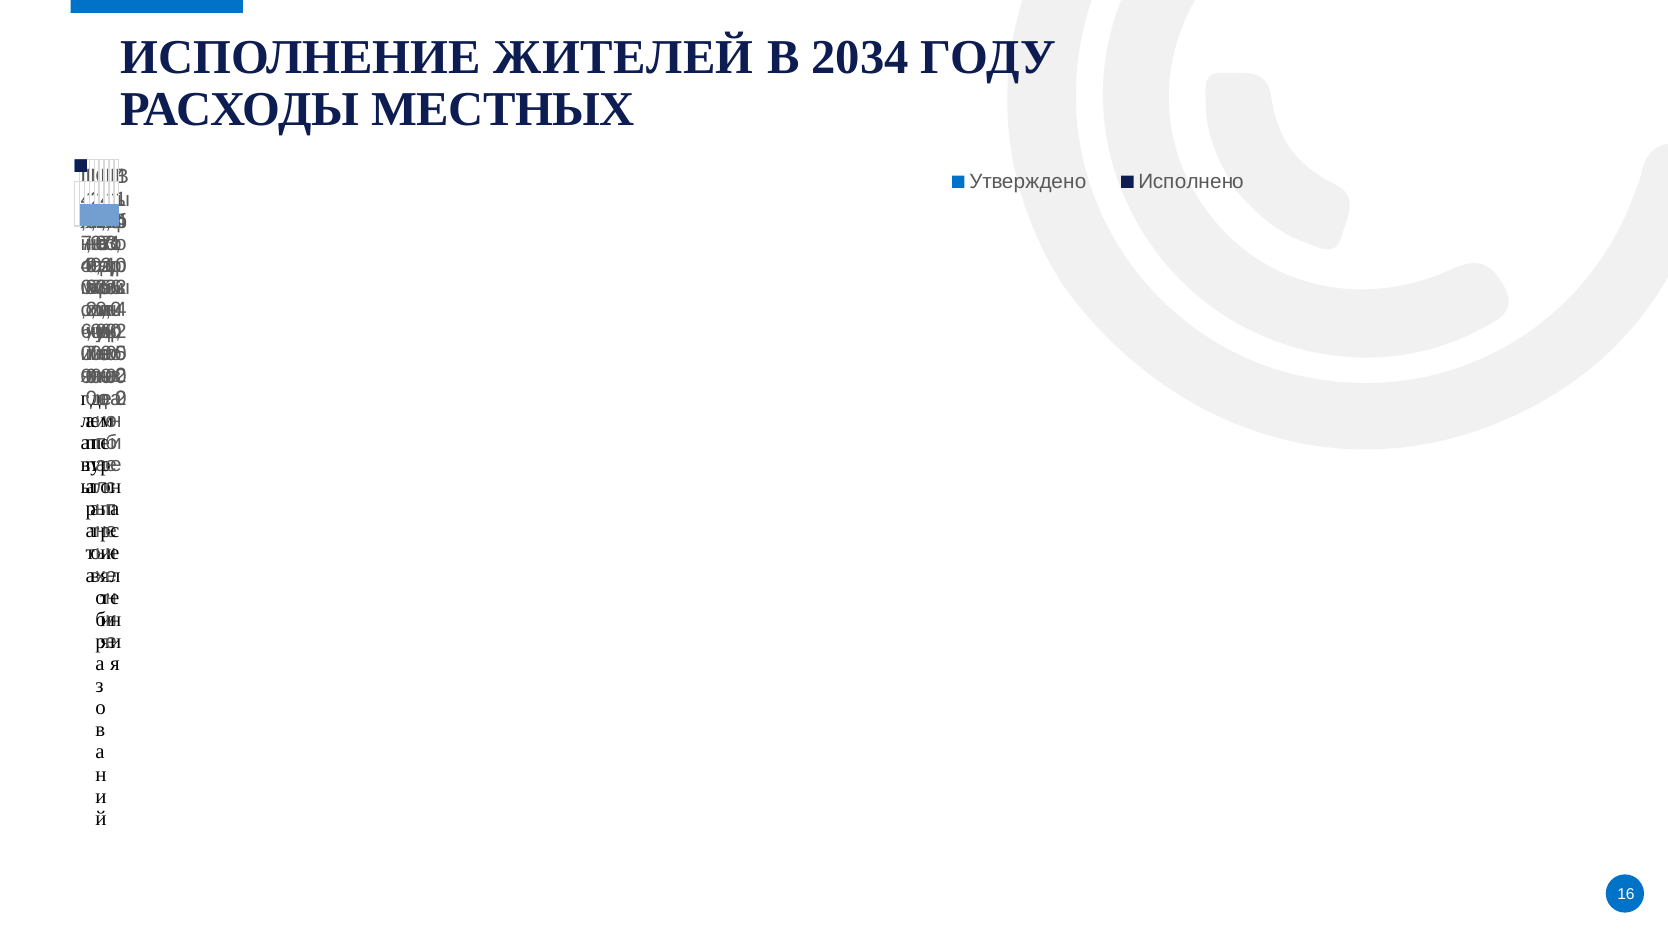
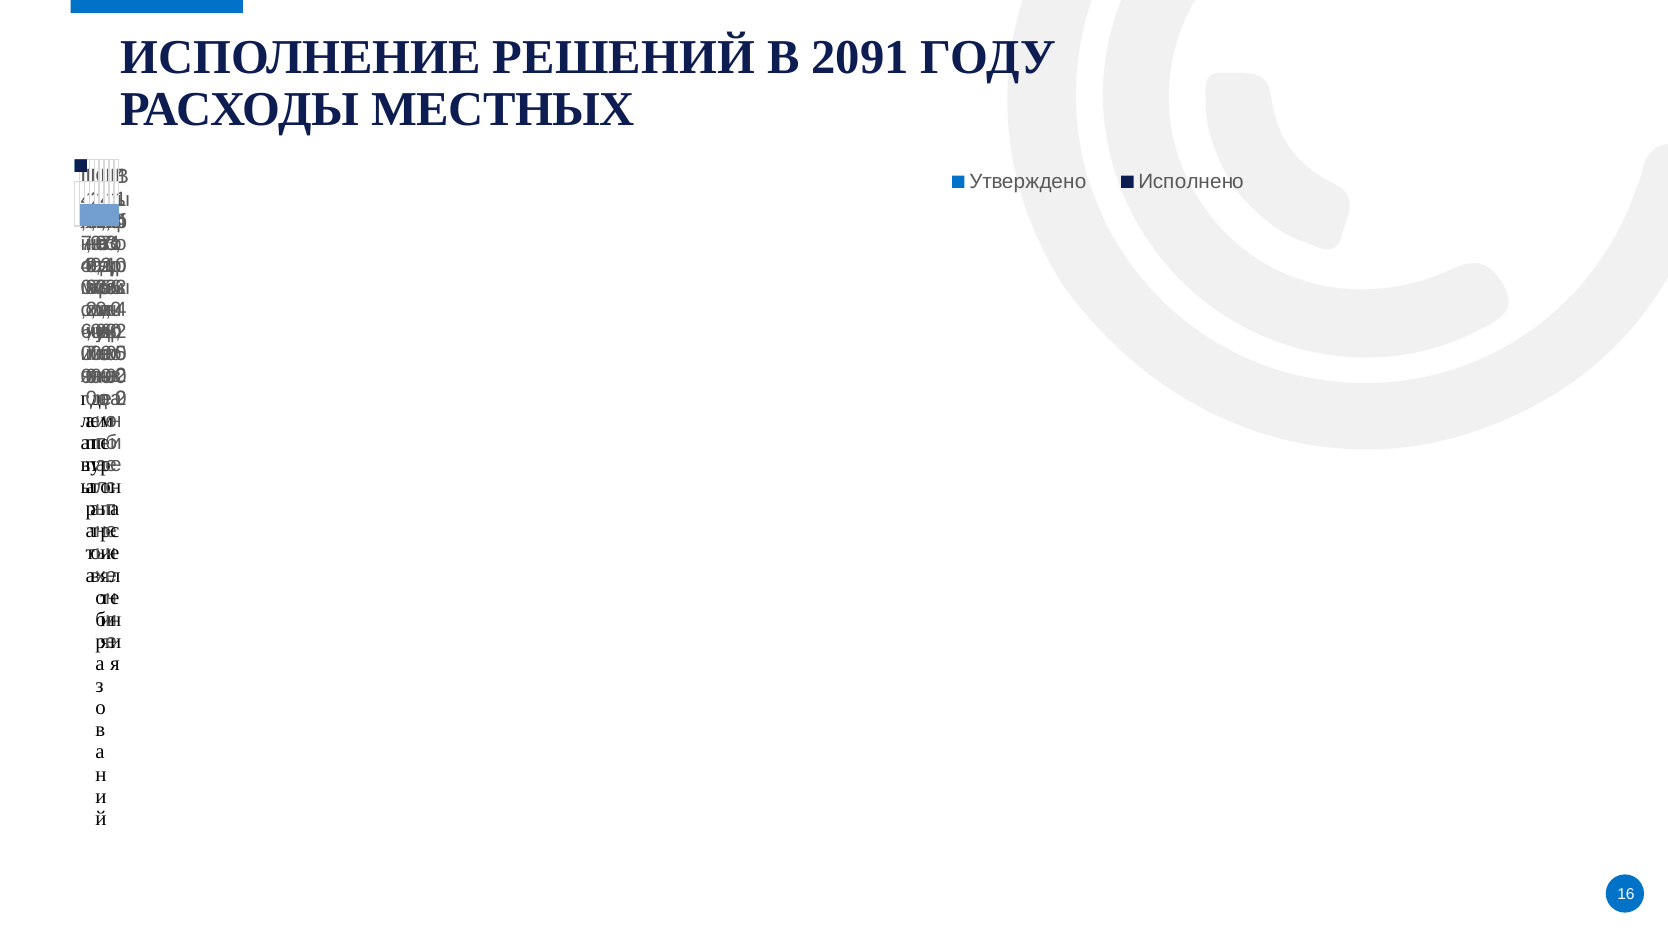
ЖИТЕЛЕЙ: ЖИТЕЛЕЙ -> РЕШЕНИЙ
2034: 2034 -> 2091
